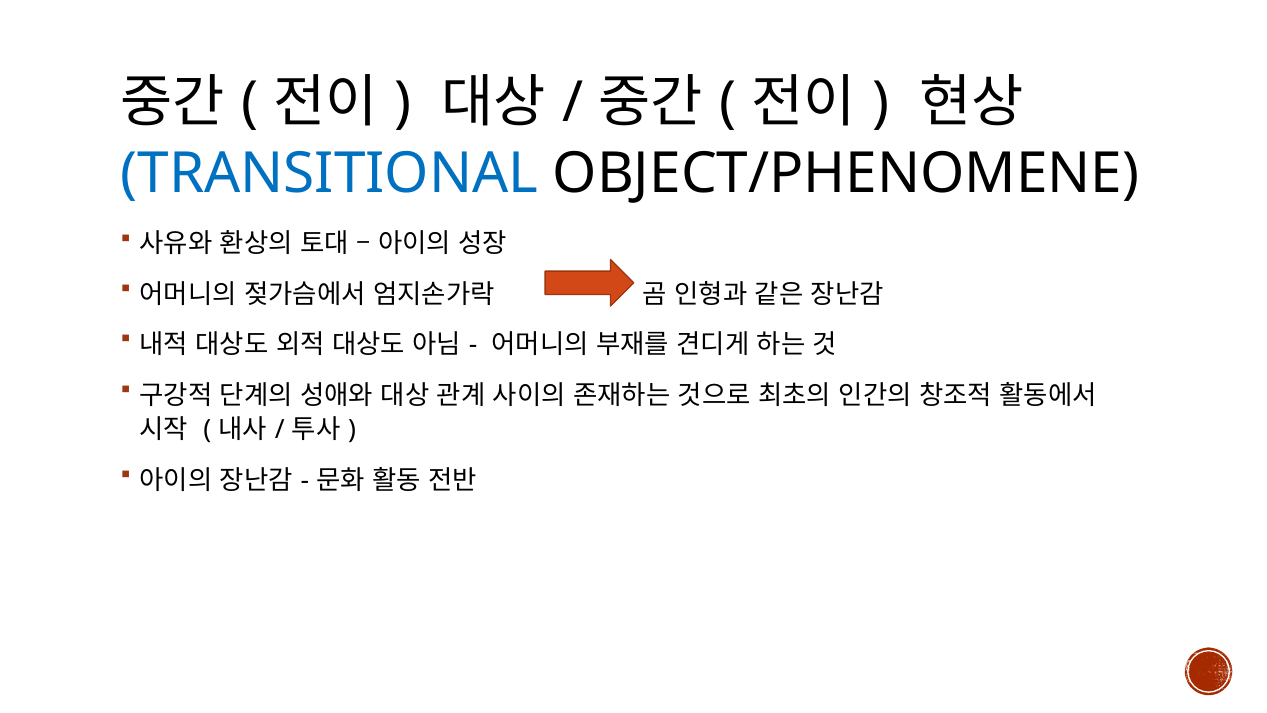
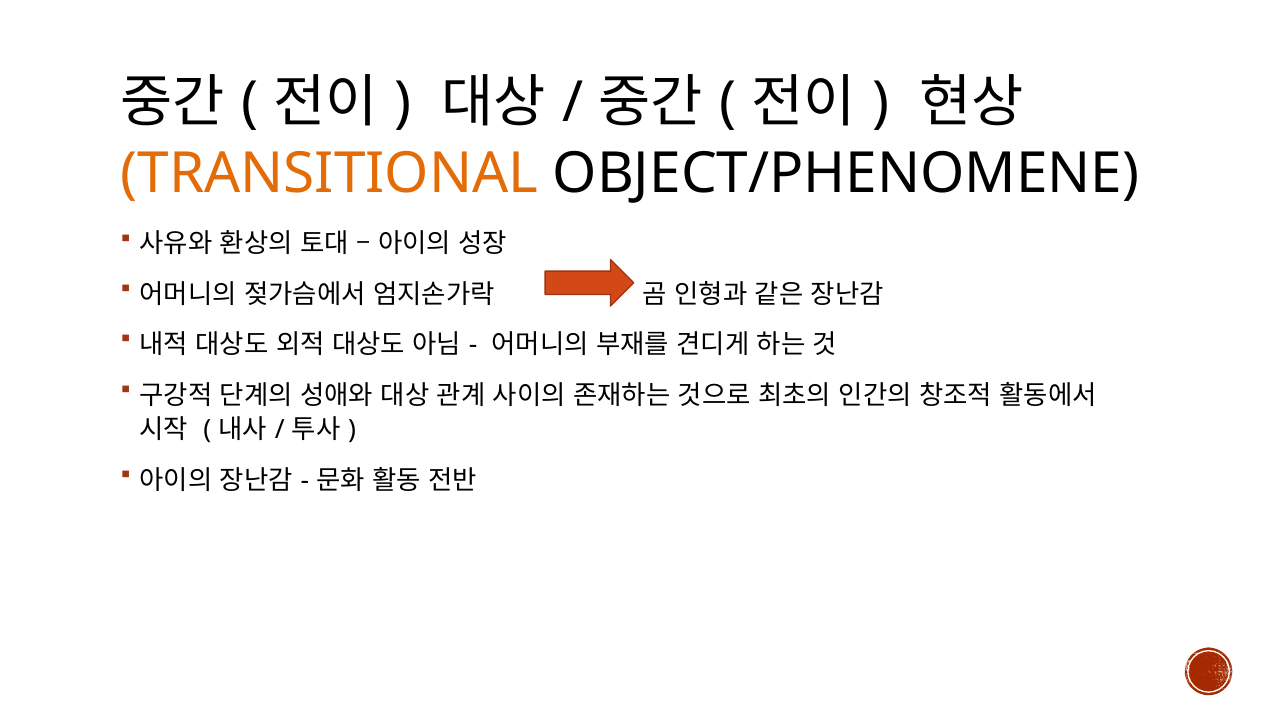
TRANSITIONAL colour: blue -> orange
